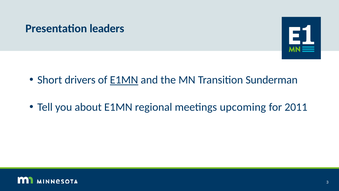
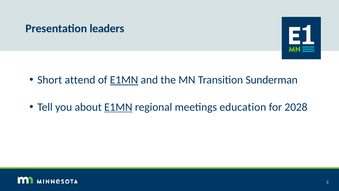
drivers: drivers -> attend
E1MN at (118, 107) underline: none -> present
upcoming: upcoming -> education
2011: 2011 -> 2028
